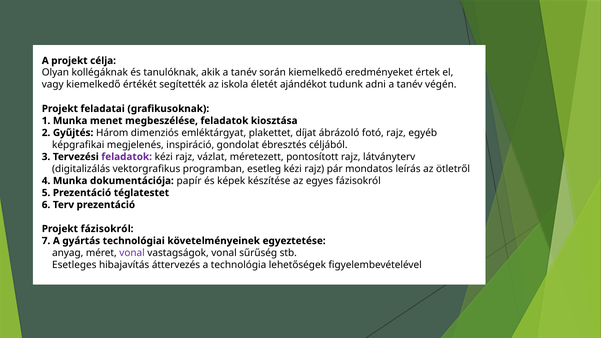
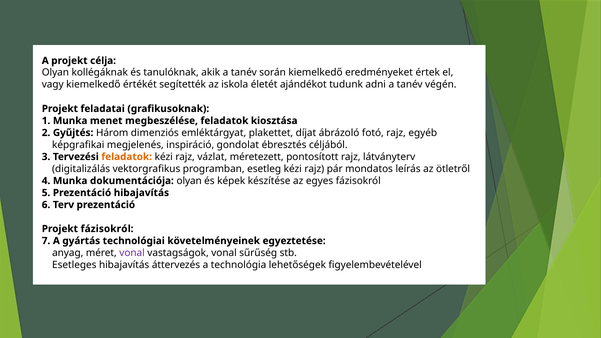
feladatok at (127, 157) colour: purple -> orange
dokumentációja papír: papír -> olyan
Prezentáció téglatestet: téglatestet -> hibajavítás
